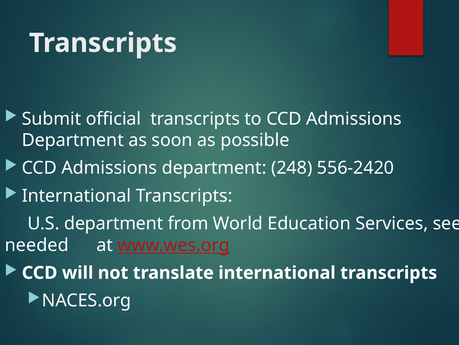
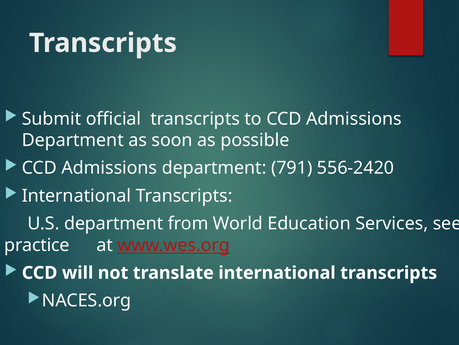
248: 248 -> 791
needed: needed -> practice
